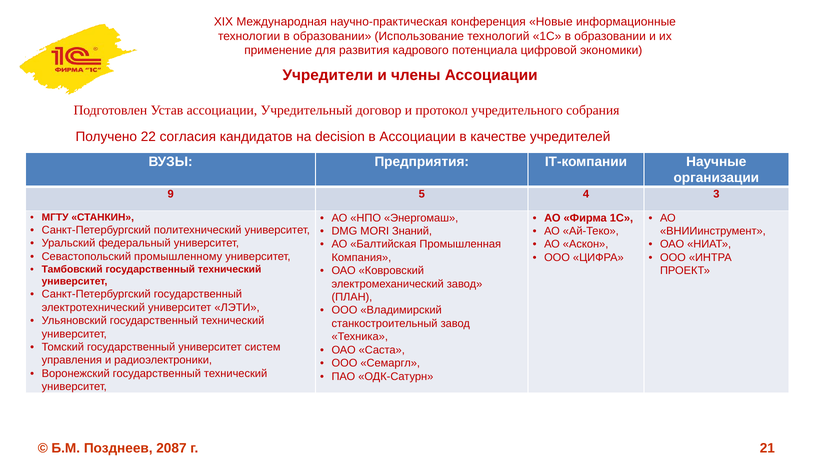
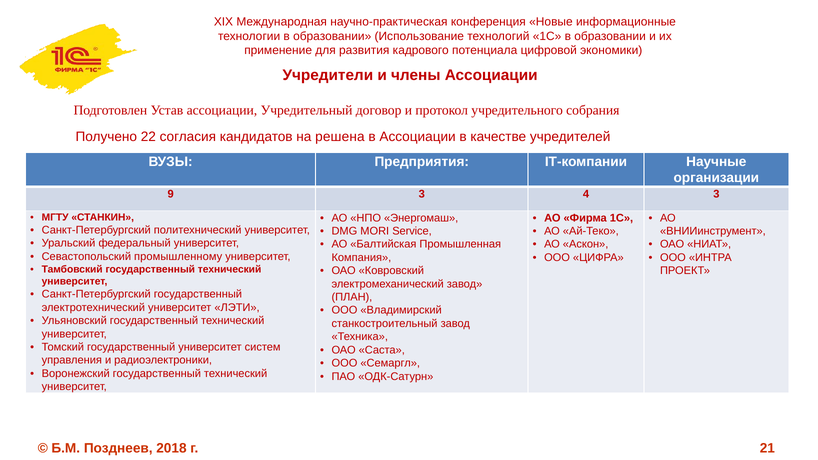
decision: decision -> решена
9 5: 5 -> 3
Знаний: Знаний -> Service
2087: 2087 -> 2018
